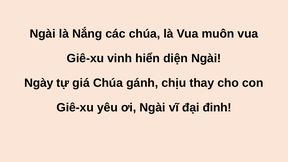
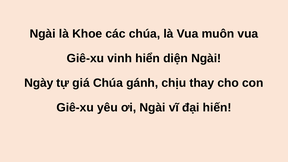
Nắng: Nắng -> Khoe
đinh: đinh -> hiến
